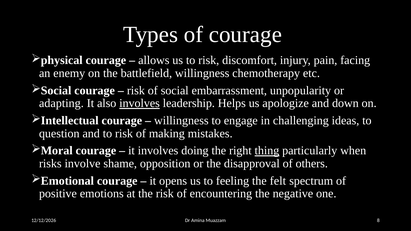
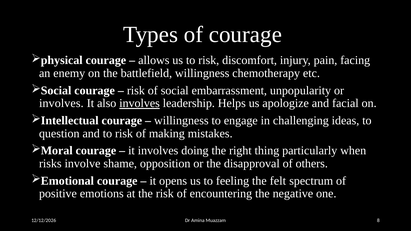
adapting at (61, 103): adapting -> involves
down: down -> facial
thing underline: present -> none
